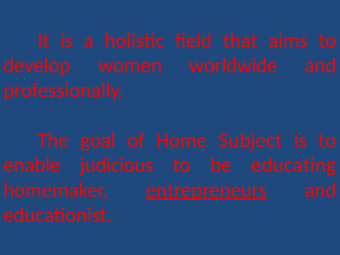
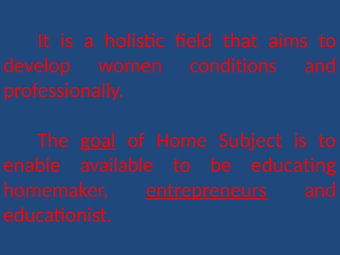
worldwide: worldwide -> conditions
goal underline: none -> present
judicious: judicious -> available
